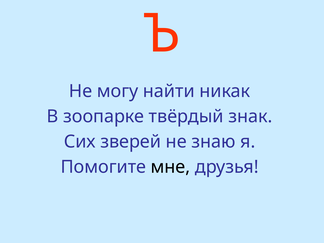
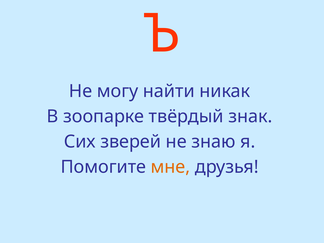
мне colour: black -> orange
